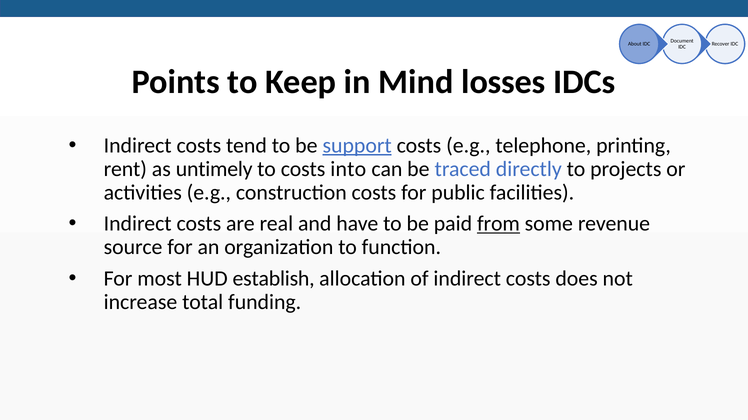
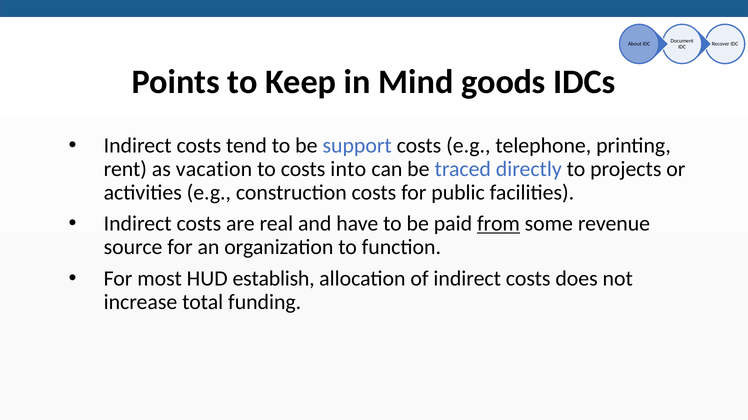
losses: losses -> goods
support underline: present -> none
untimely: untimely -> vacation
